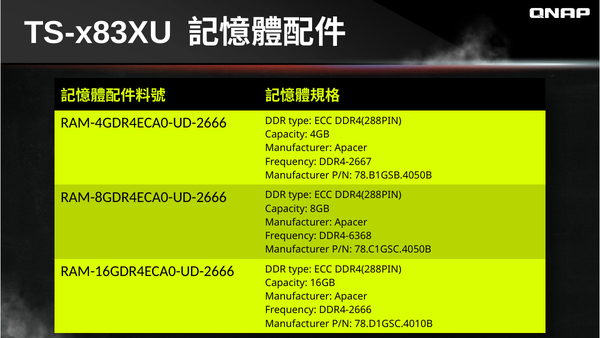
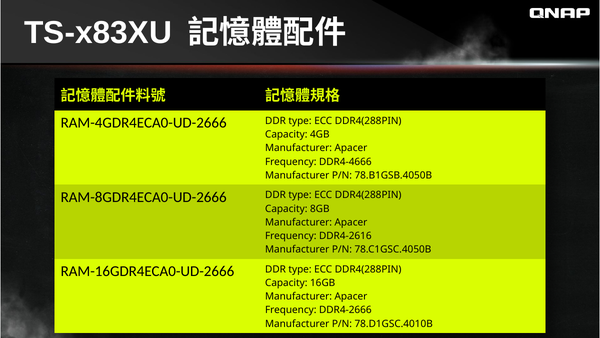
DDR4-2667: DDR4-2667 -> DDR4-4666
DDR4-6368: DDR4-6368 -> DDR4-2616
